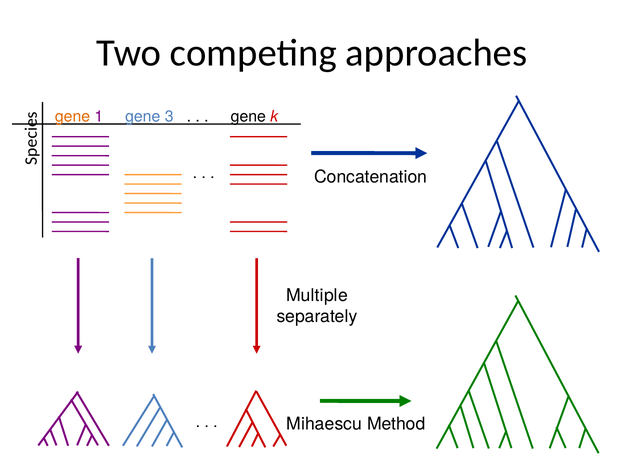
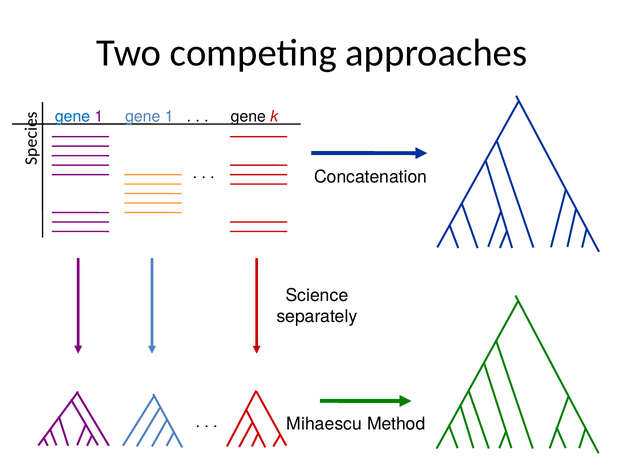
gene at (73, 116) colour: orange -> blue
1 gene 3: 3 -> 1
Multiple: Multiple -> Science
